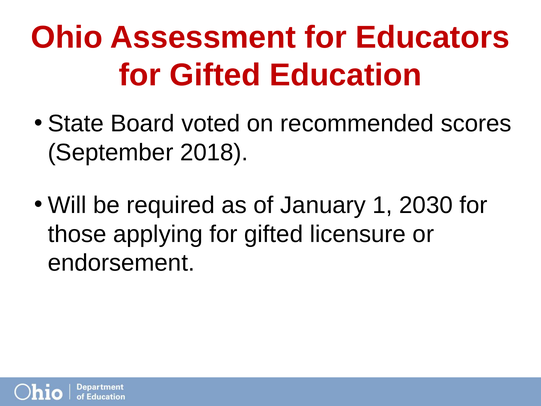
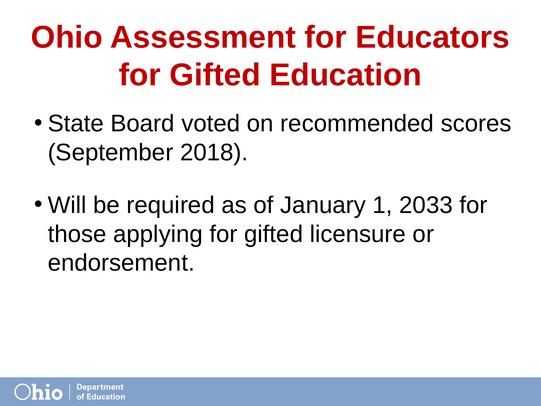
2030: 2030 -> 2033
